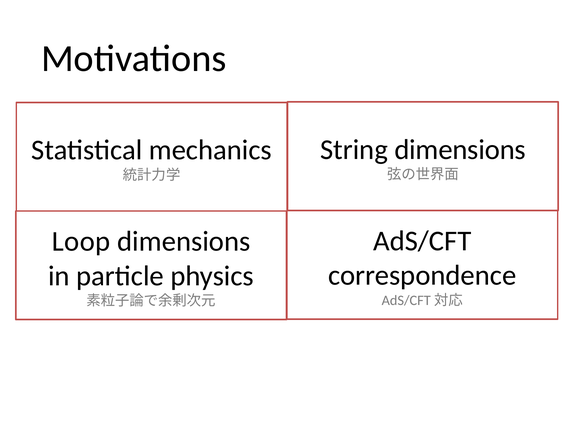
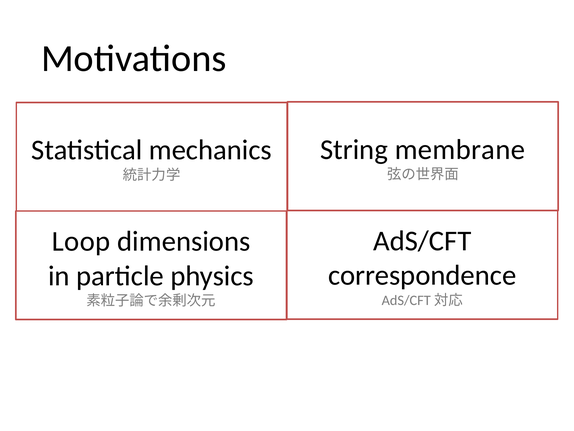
String dimensions: dimensions -> membrane
